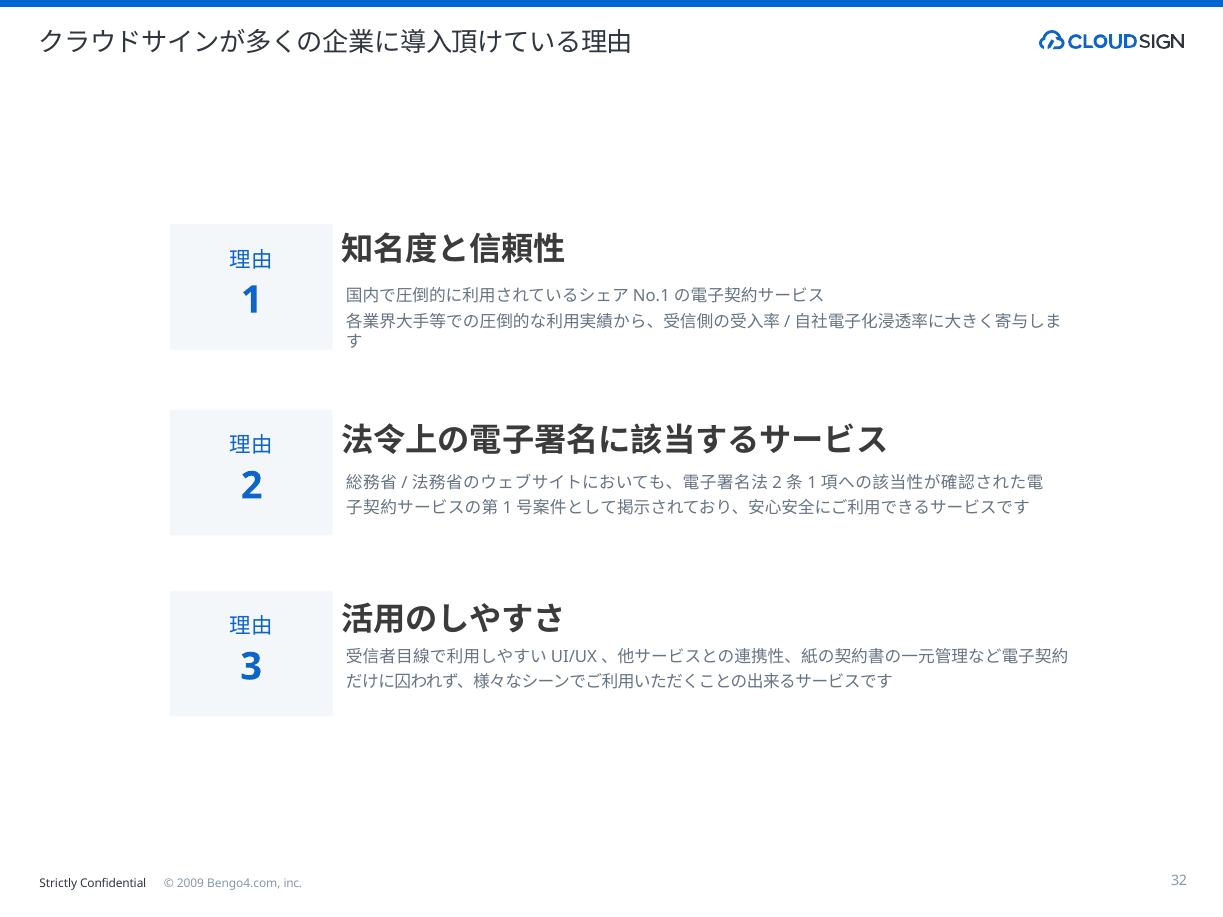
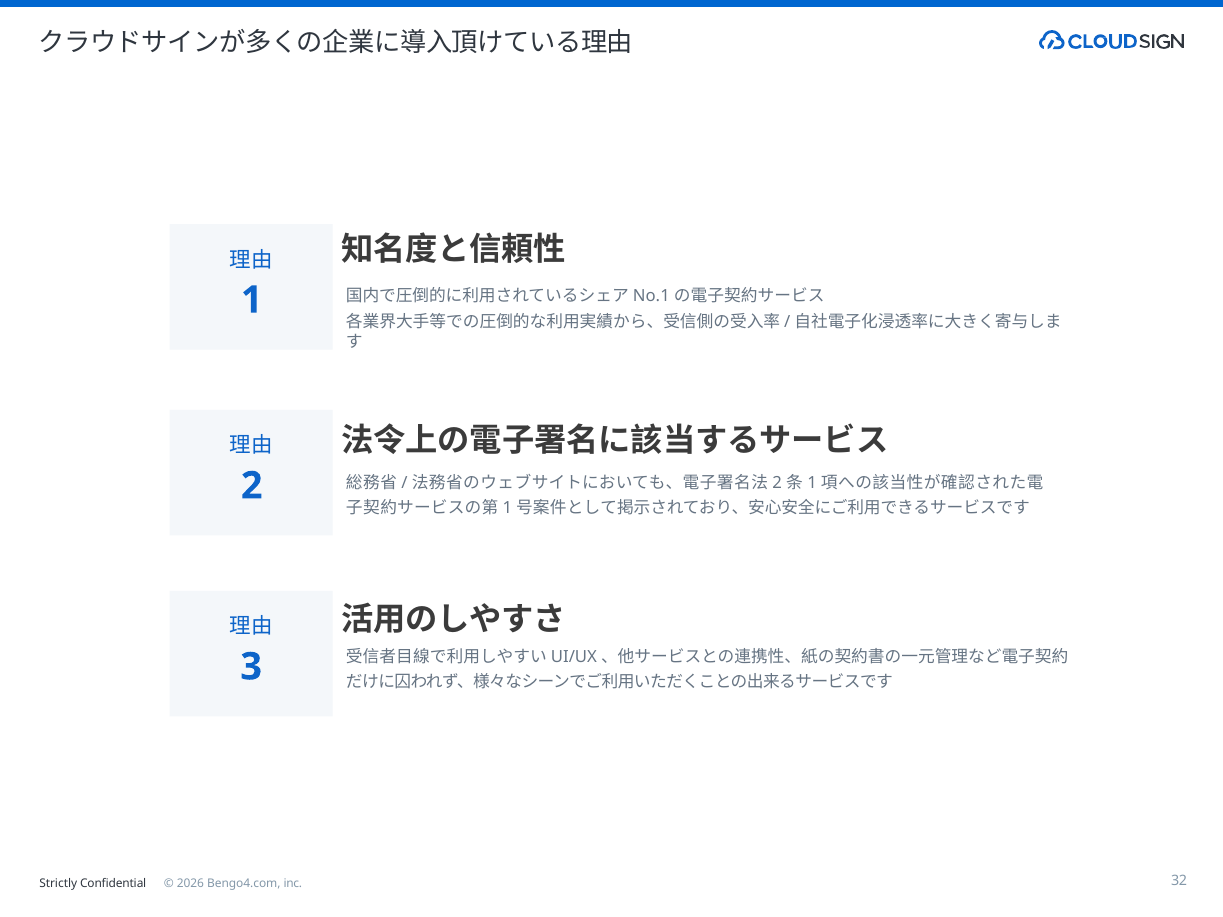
2009: 2009 -> 2026
